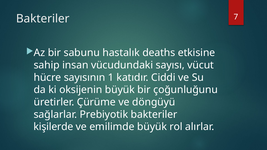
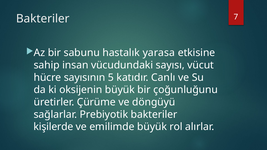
deaths: deaths -> yarasa
1: 1 -> 5
Ciddi: Ciddi -> Canlı
